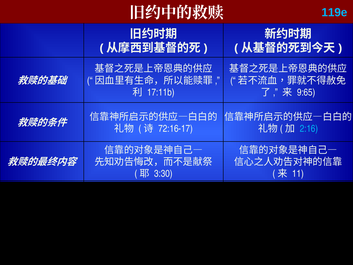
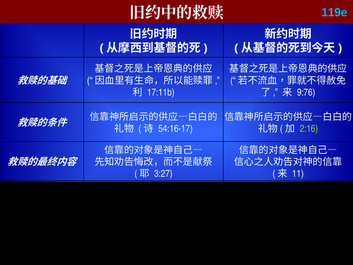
9:65: 9:65 -> 9:76
2:16 colour: light blue -> light green
72:16-17: 72:16-17 -> 54:16-17
3:30: 3:30 -> 3:27
